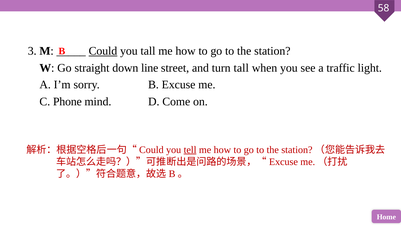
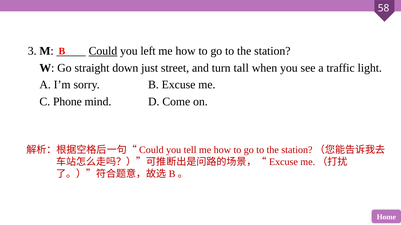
you tall: tall -> left
line: line -> just
tell underline: present -> none
